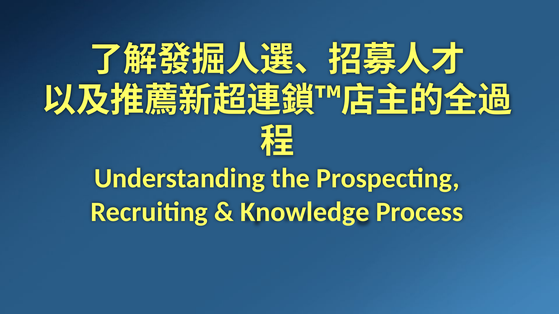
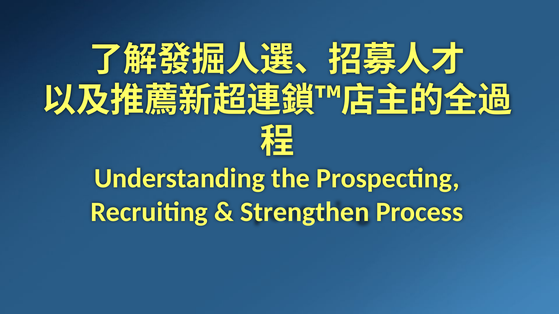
Knowledge: Knowledge -> Strengthen
